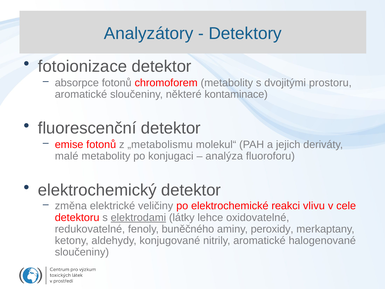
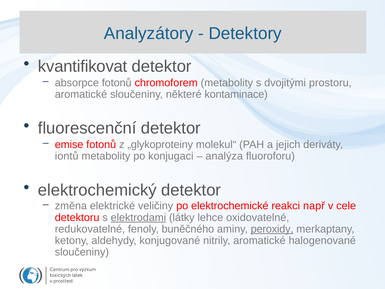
fotoionizace: fotoionizace -> kvantifikovat
„metabolismu: „metabolismu -> „glykoproteiny
malé: malé -> iontů
vlivu: vlivu -> např
peroxidy underline: none -> present
